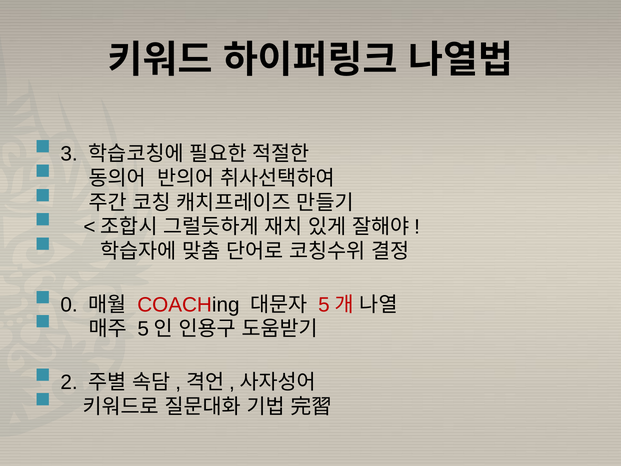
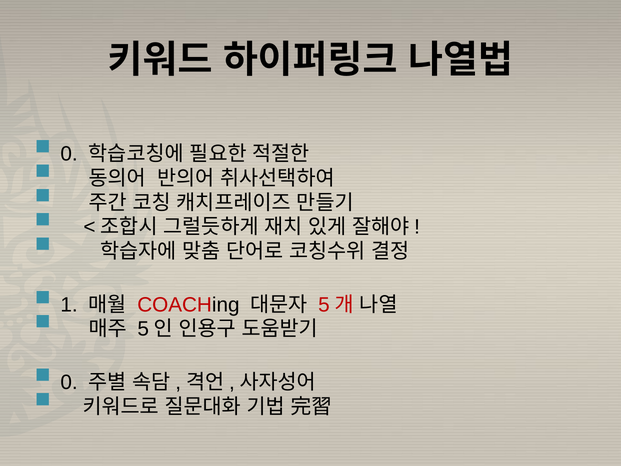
3 at (69, 154): 3 -> 0
0: 0 -> 1
2 at (69, 382): 2 -> 0
